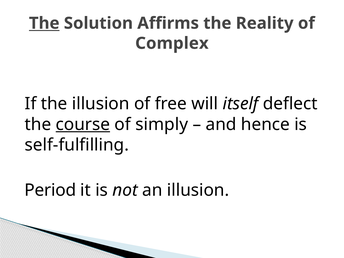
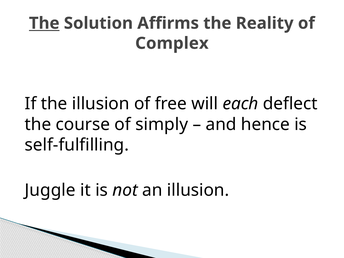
itself: itself -> each
course underline: present -> none
Period: Period -> Juggle
